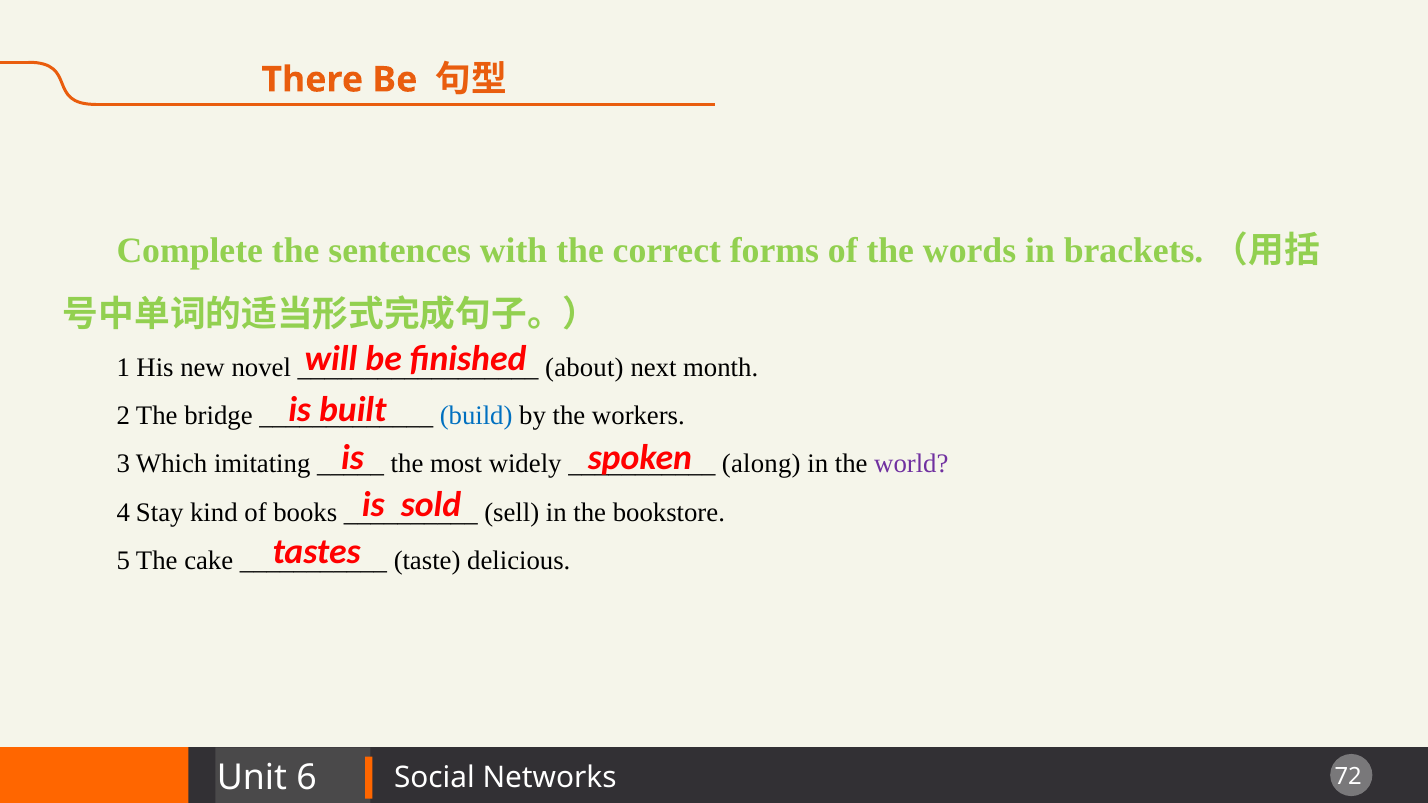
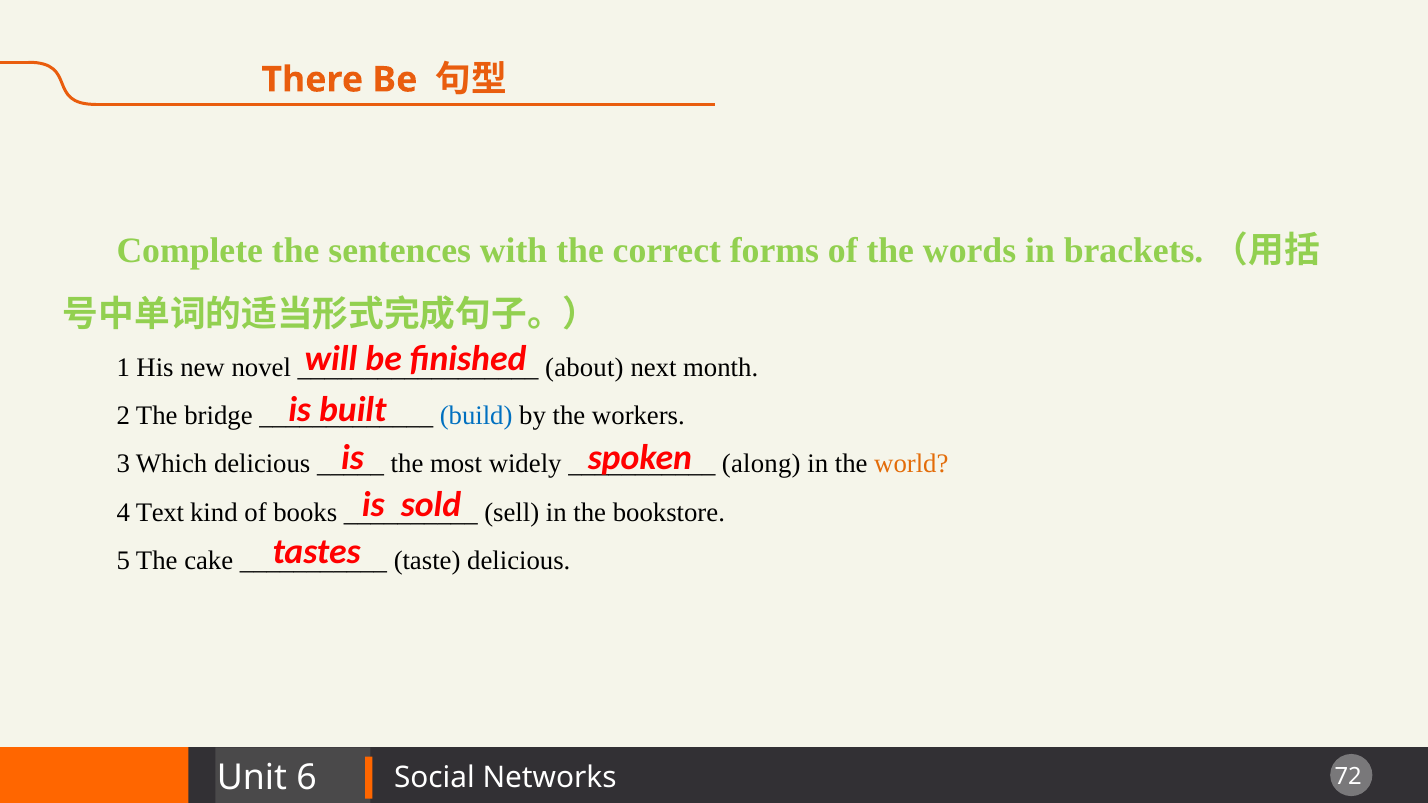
Which imitating: imitating -> delicious
world colour: purple -> orange
Stay: Stay -> Text
